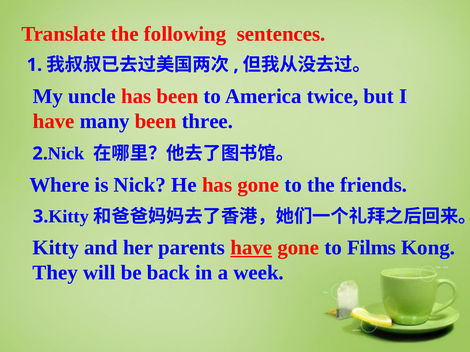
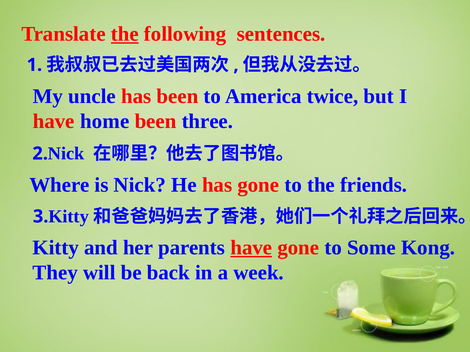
the at (125, 34) underline: none -> present
many: many -> home
Films: Films -> Some
